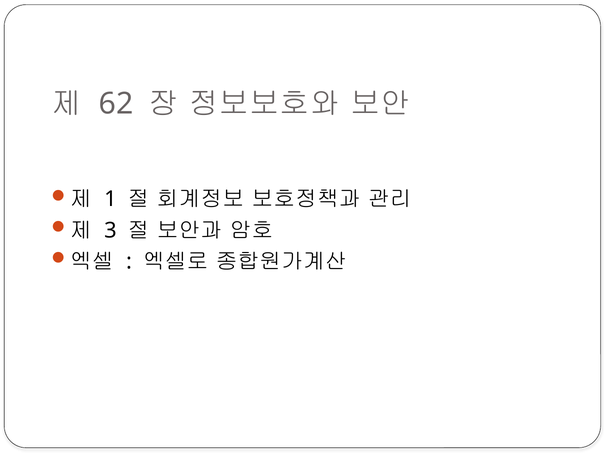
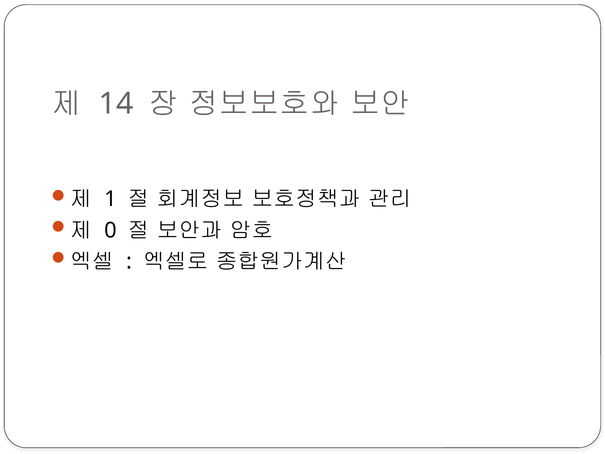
62: 62 -> 14
3: 3 -> 0
